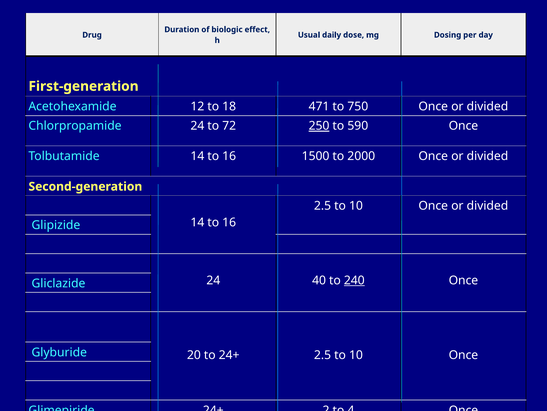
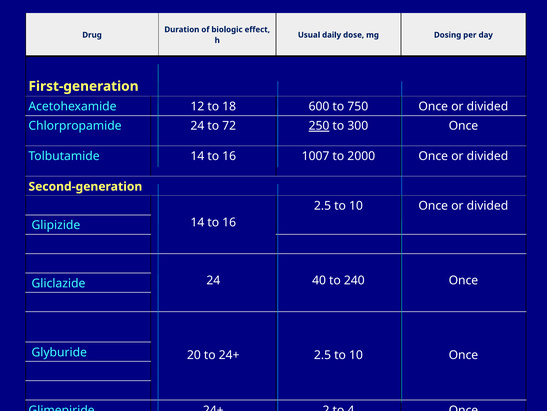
471: 471 -> 600
590: 590 -> 300
1500: 1500 -> 1007
240 underline: present -> none
